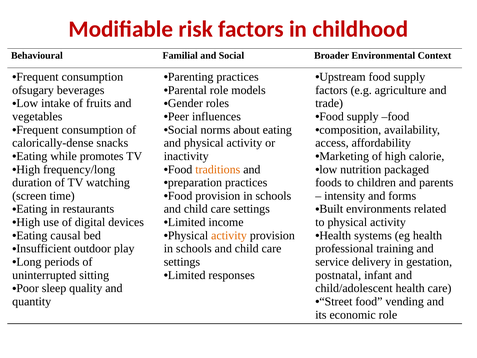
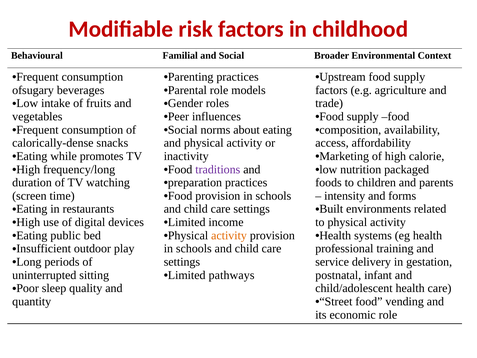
traditions colour: orange -> purple
causal: causal -> public
responses: responses -> pathways
